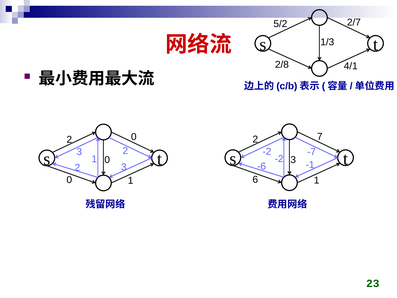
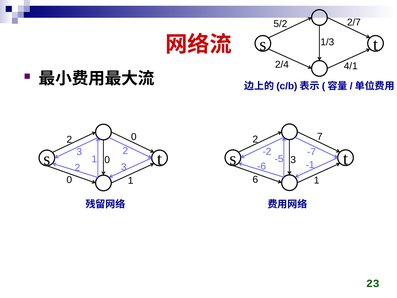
2/8: 2/8 -> 2/4
-2 at (279, 159): -2 -> -5
